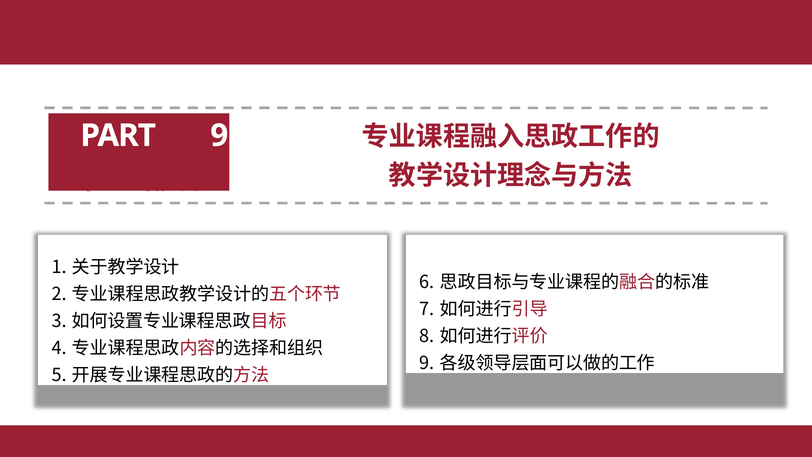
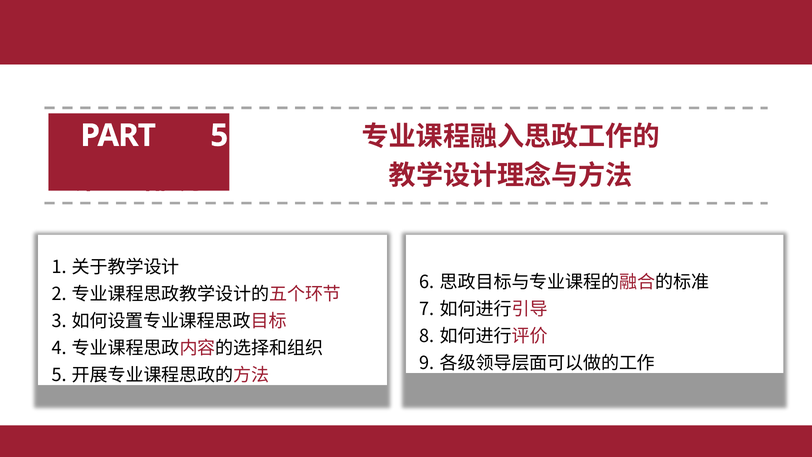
PART 9: 9 -> 5
